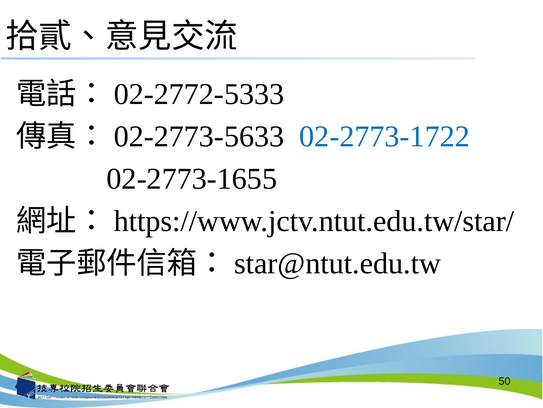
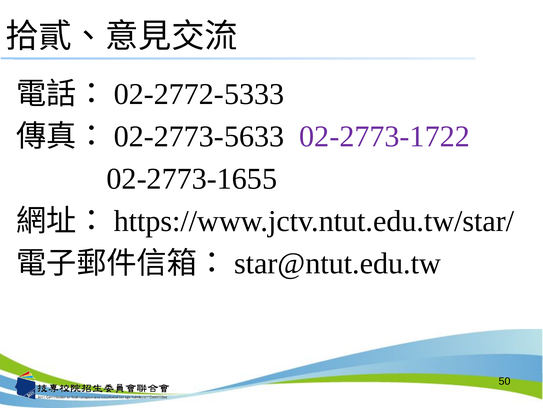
02-2773-1722 colour: blue -> purple
